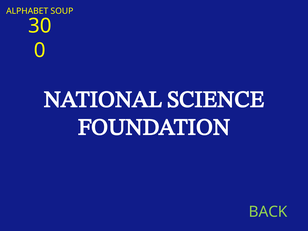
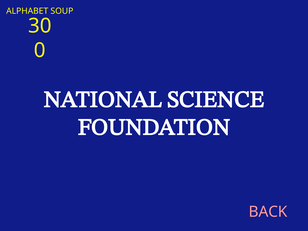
BACK colour: light green -> pink
